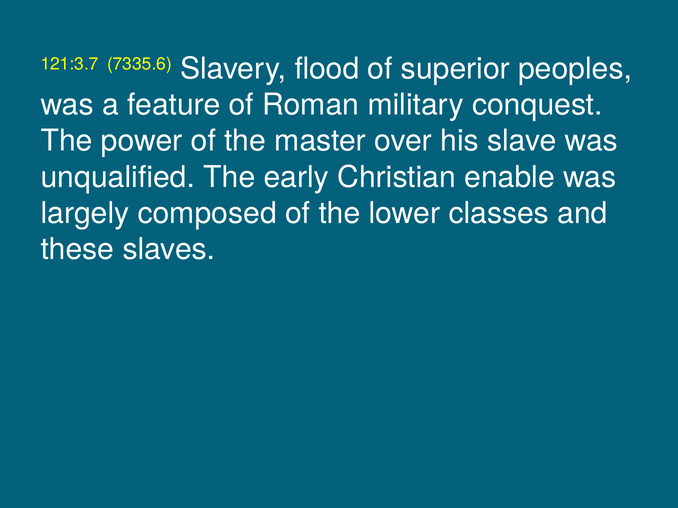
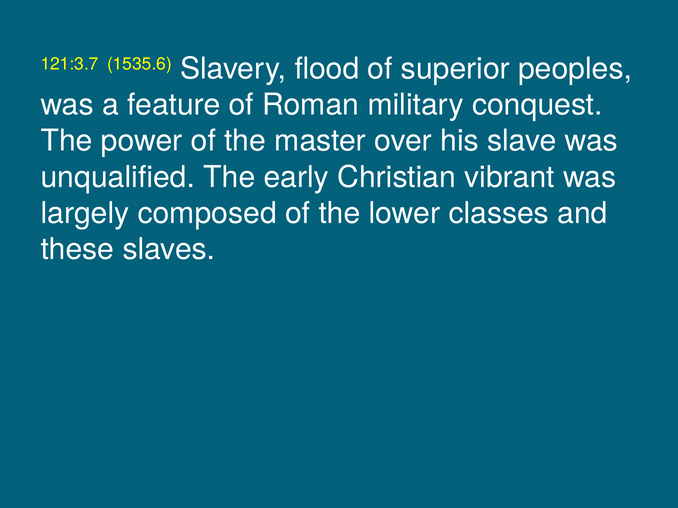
7335.6: 7335.6 -> 1535.6
enable: enable -> vibrant
